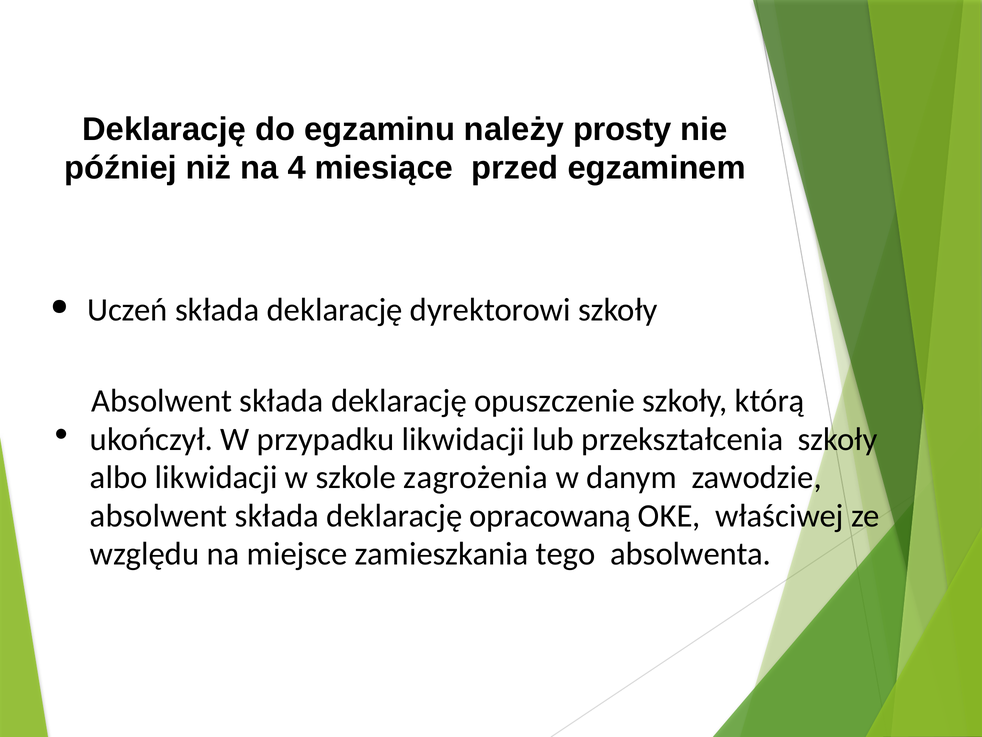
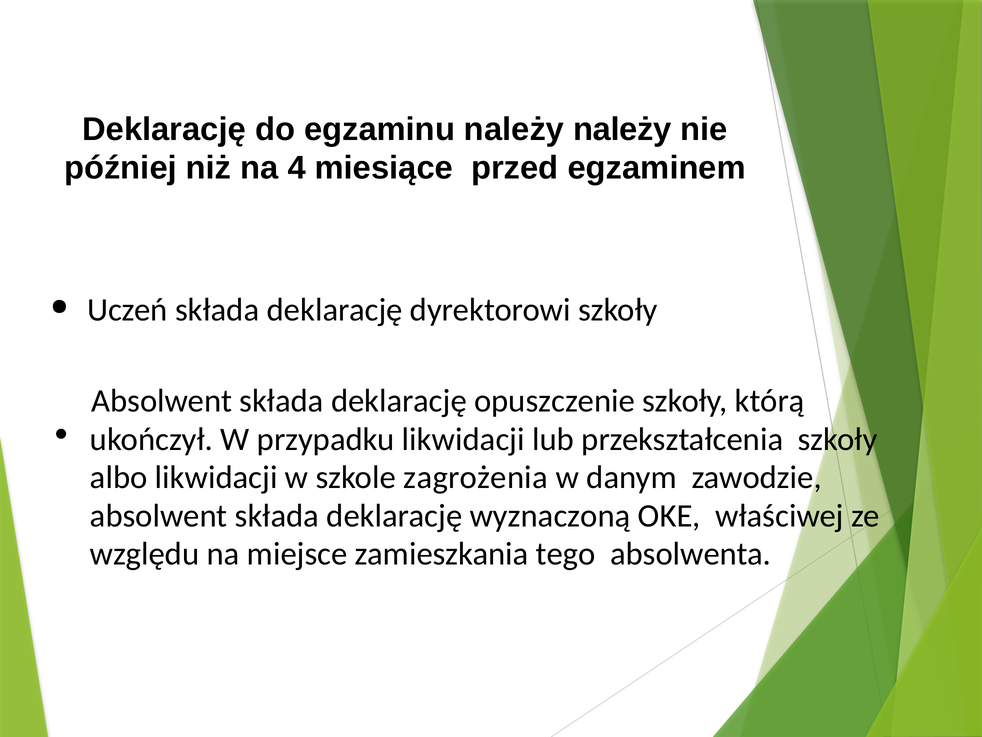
należy prosty: prosty -> należy
opracowaną: opracowaną -> wyznaczoną
